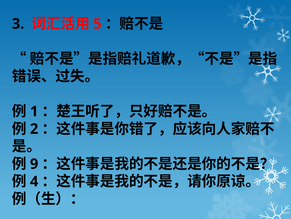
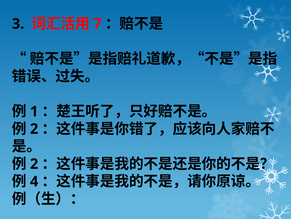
5: 5 -> 7
9 at (34, 163): 9 -> 2
